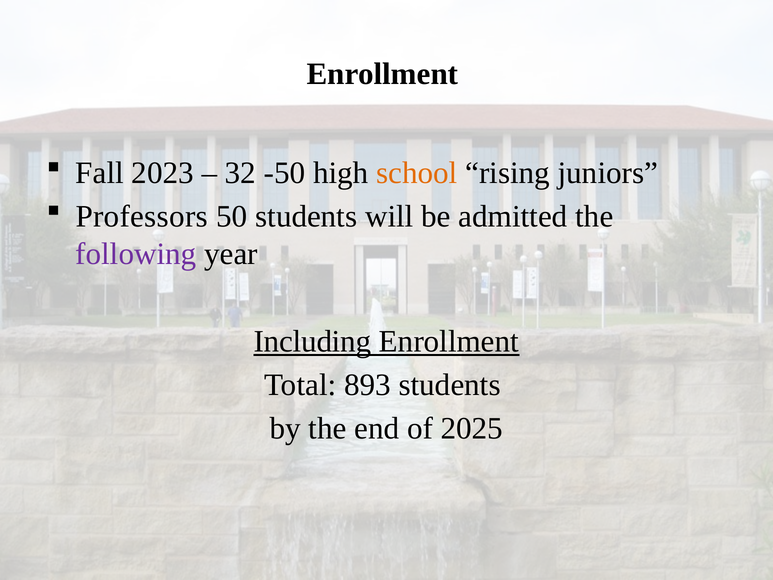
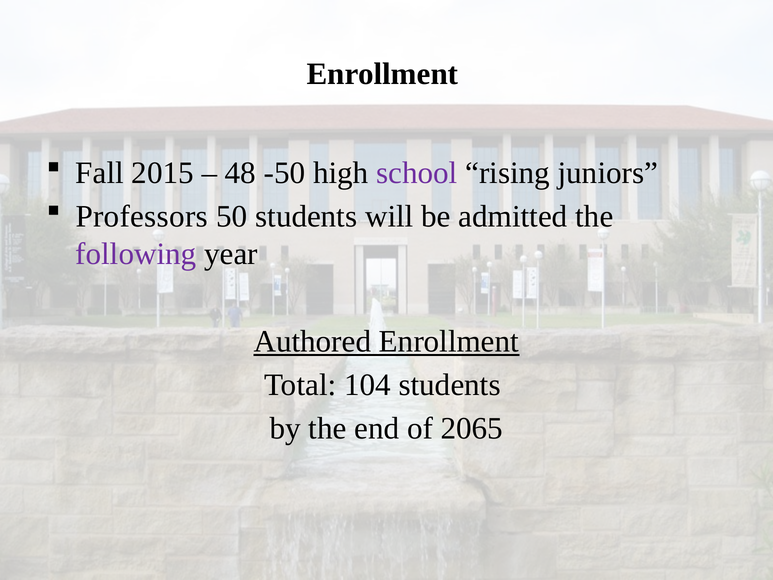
2023: 2023 -> 2015
32: 32 -> 48
school colour: orange -> purple
Including: Including -> Authored
893: 893 -> 104
2025: 2025 -> 2065
